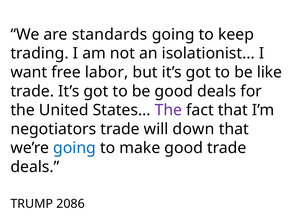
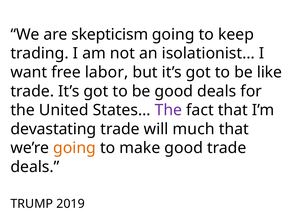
standards: standards -> skepticism
negotiators: negotiators -> devastating
down: down -> much
going at (75, 148) colour: blue -> orange
2086: 2086 -> 2019
